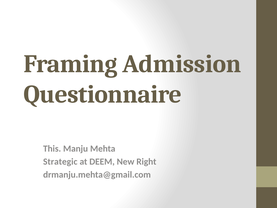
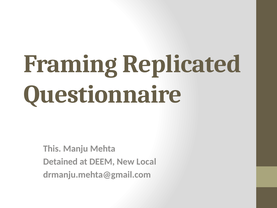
Admission: Admission -> Replicated
Strategic: Strategic -> Detained
Right: Right -> Local
